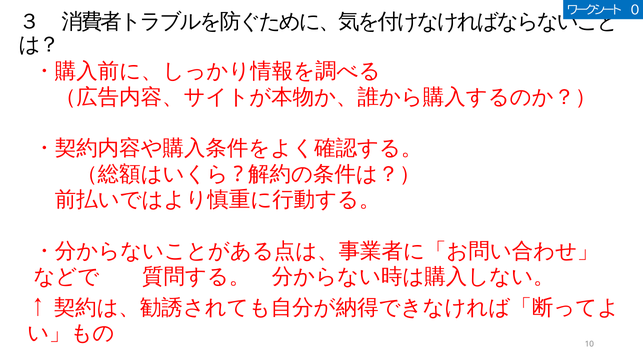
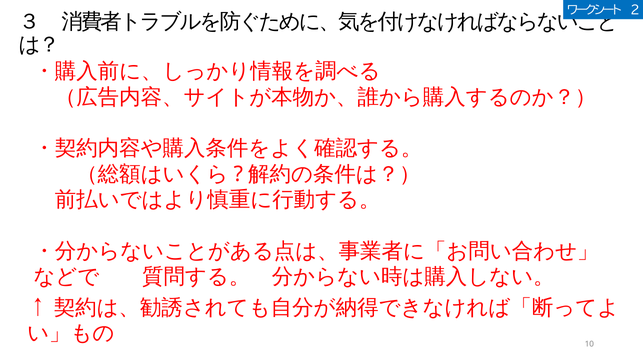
0: 0 -> 2
